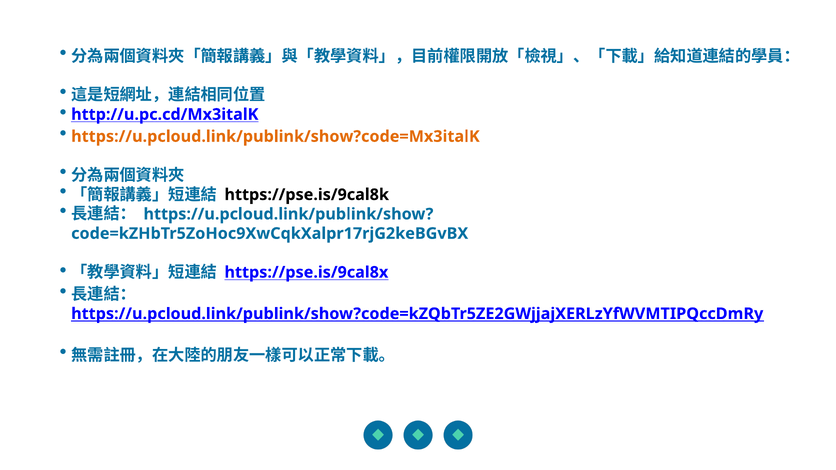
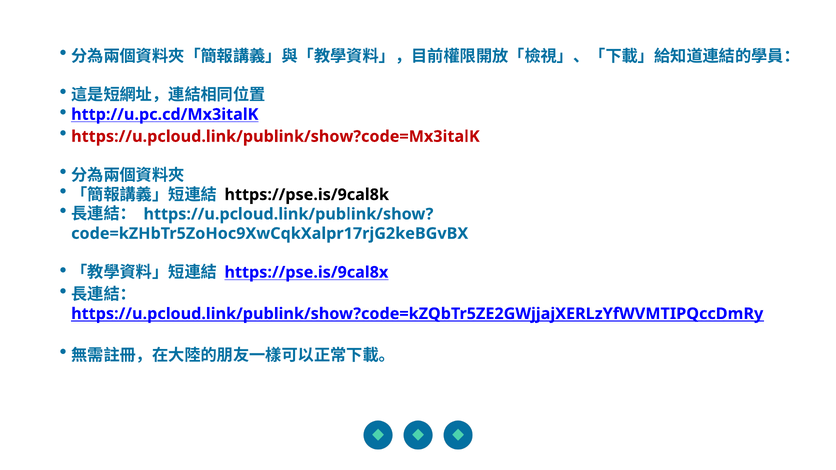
https://u.pcloud.link/publink/show?code=Mx3italK colour: orange -> red
